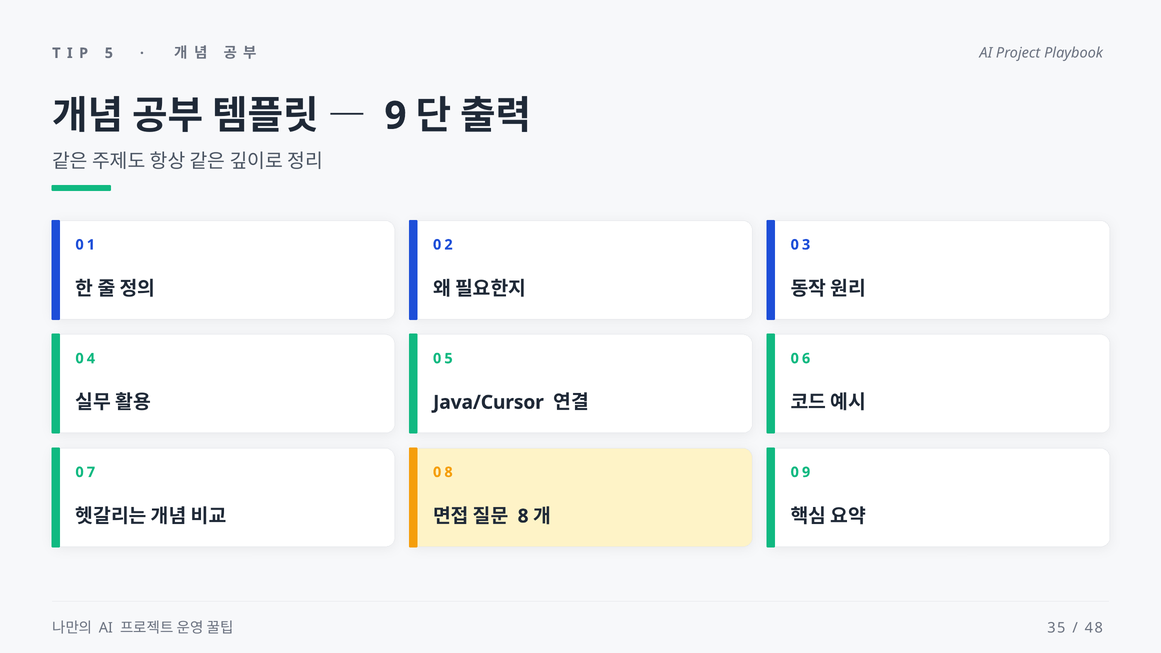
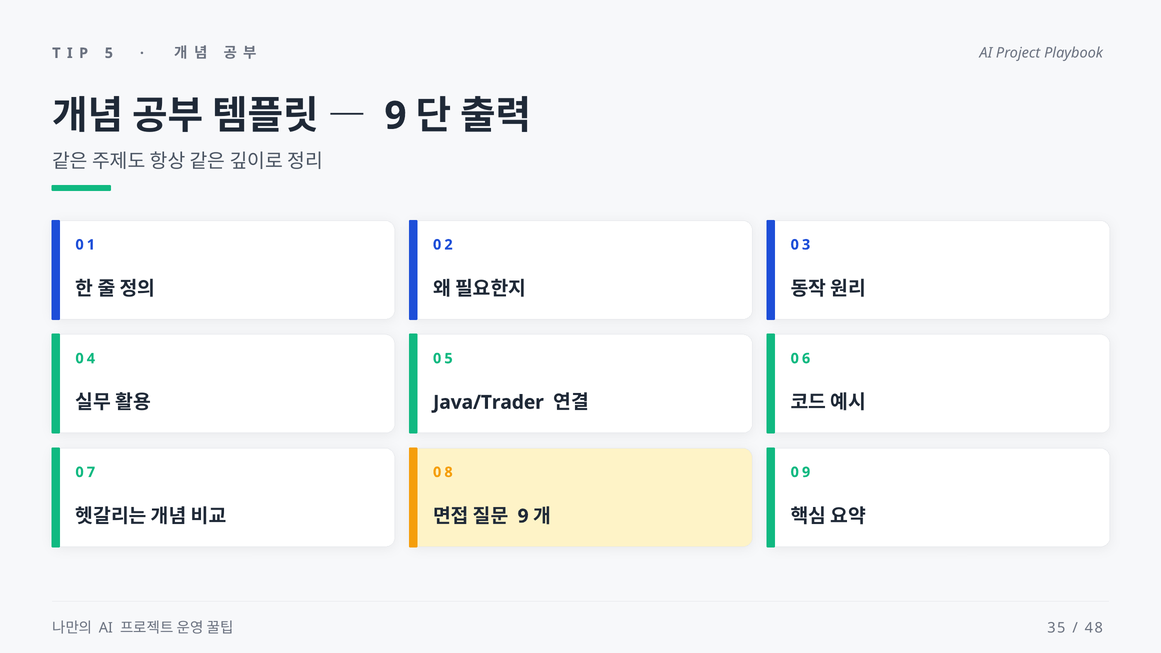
Java/Cursor: Java/Cursor -> Java/Trader
8 at (523, 516): 8 -> 9
